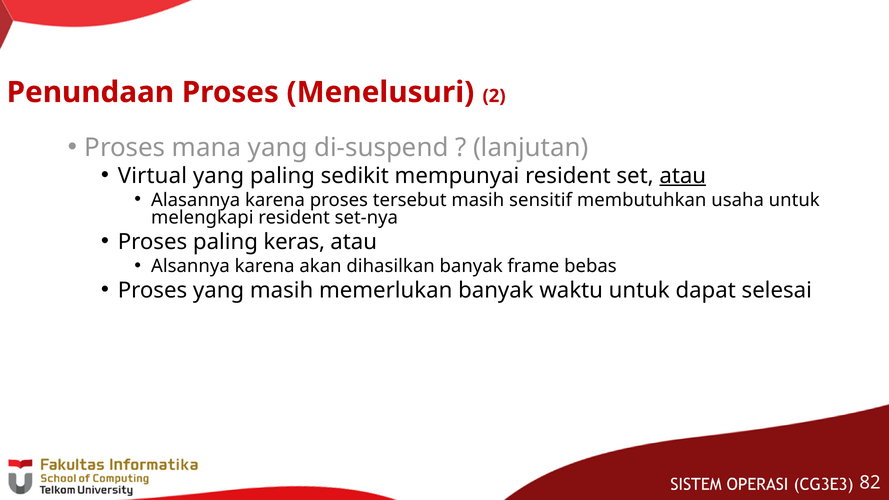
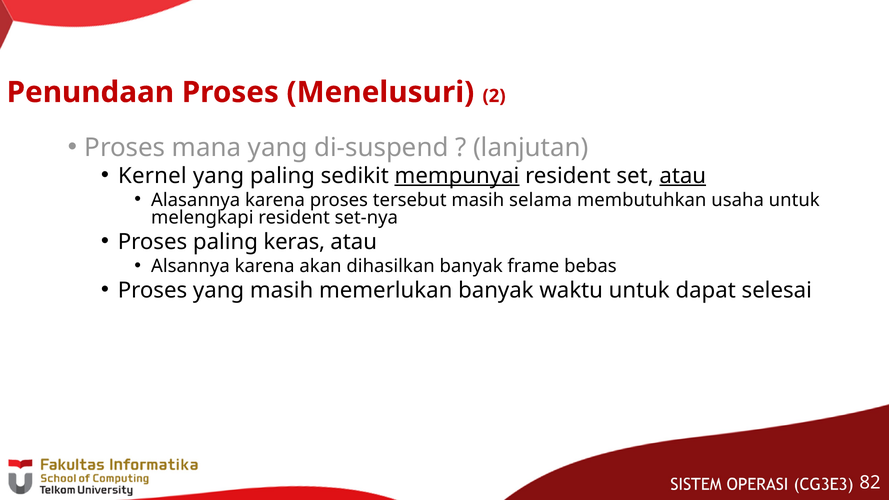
Virtual: Virtual -> Kernel
mempunyai underline: none -> present
sensitif: sensitif -> selama
